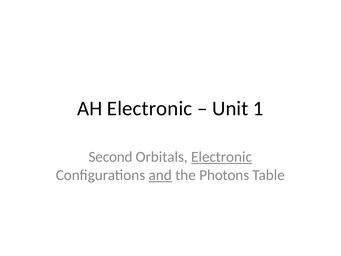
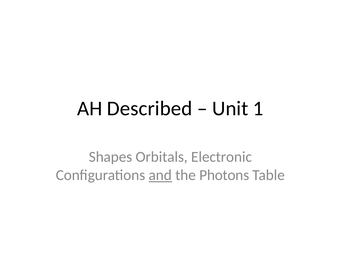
AH Electronic: Electronic -> Described
Second: Second -> Shapes
Electronic at (222, 157) underline: present -> none
